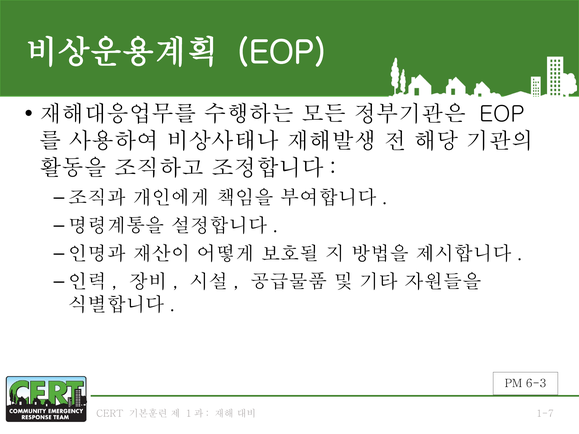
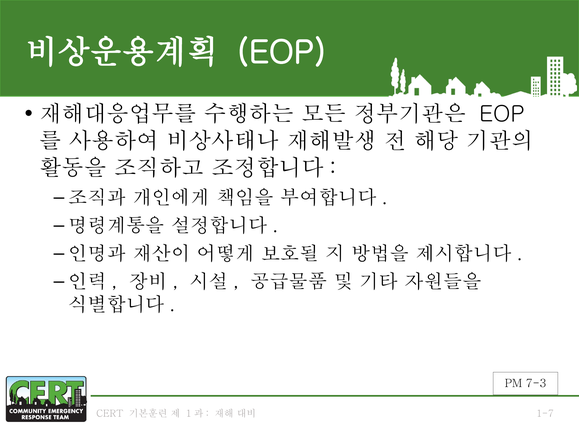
6-3: 6-3 -> 7-3
